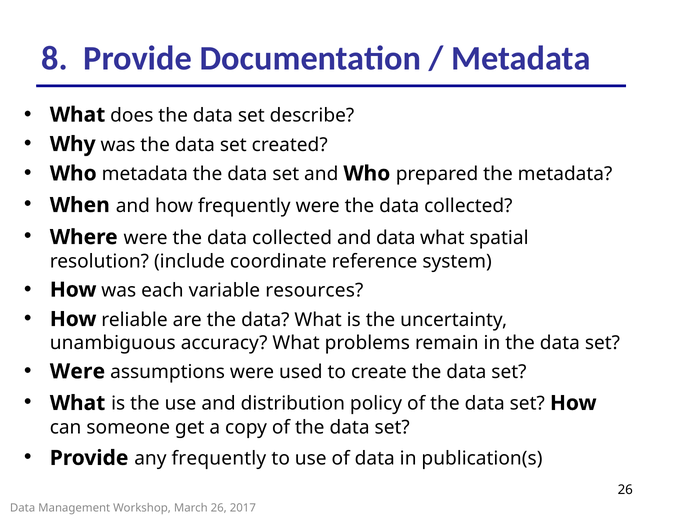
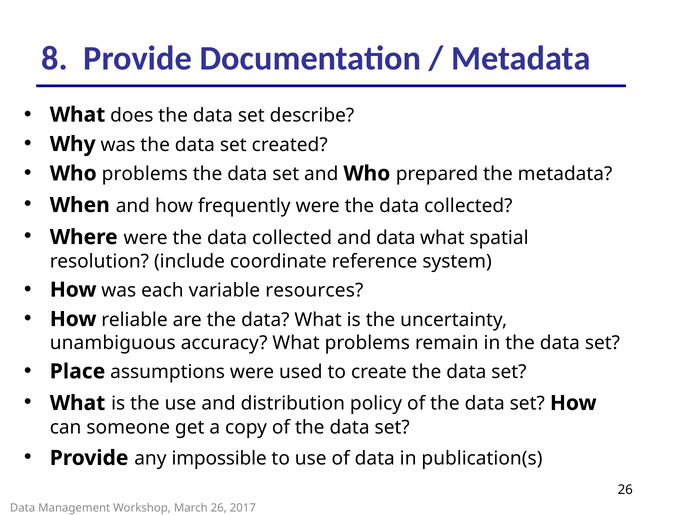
Who metadata: metadata -> problems
Were at (77, 372): Were -> Place
any frequently: frequently -> impossible
